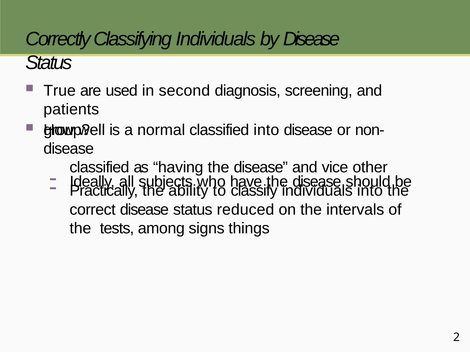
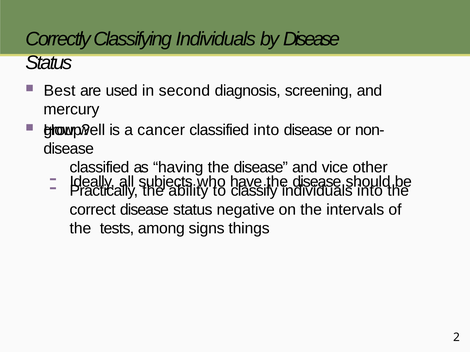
True: True -> Best
patients: patients -> mercury
normal: normal -> cancer
reduced: reduced -> negative
